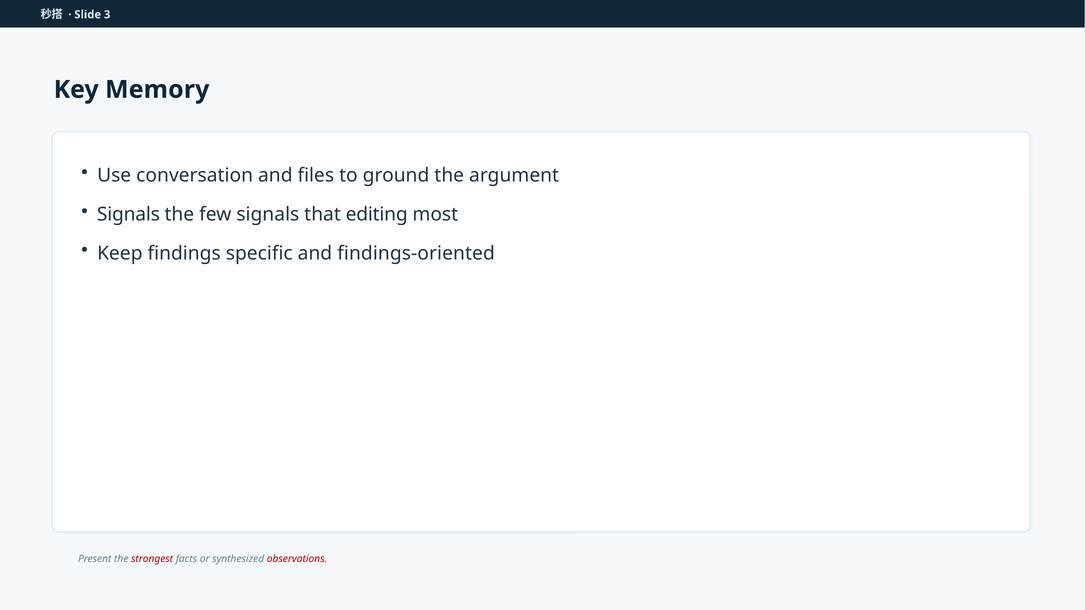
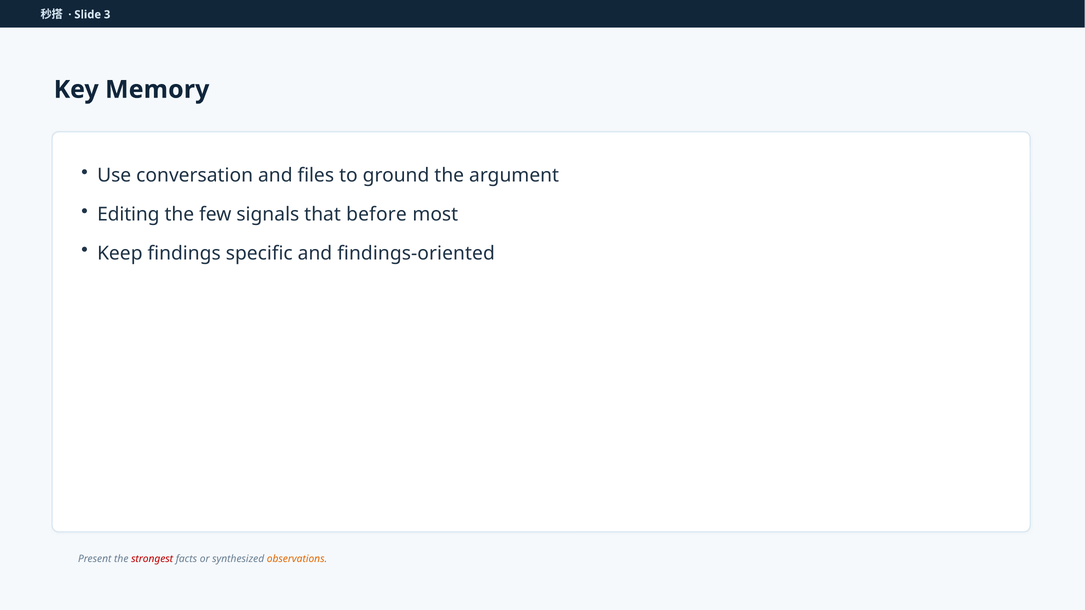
Signals at (128, 214): Signals -> Editing
editing: editing -> before
observations colour: red -> orange
